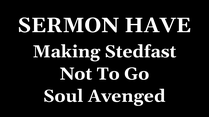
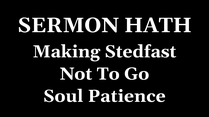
HAVE: HAVE -> HATH
Avenged: Avenged -> Patience
